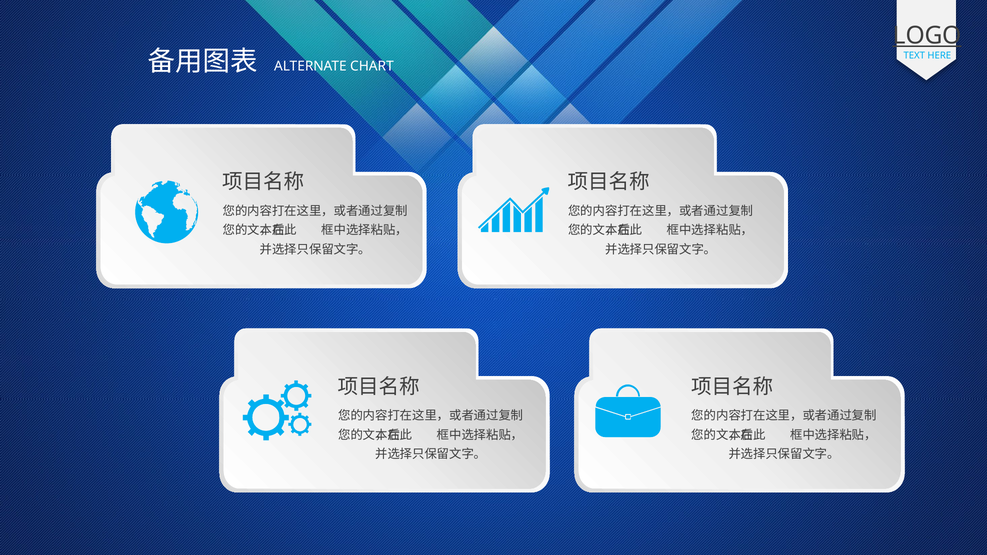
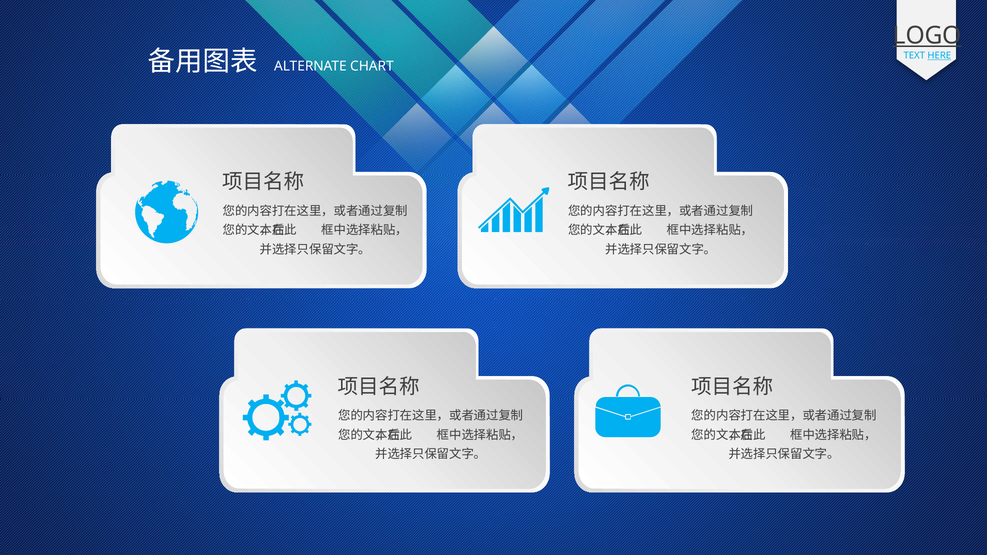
HERE underline: none -> present
